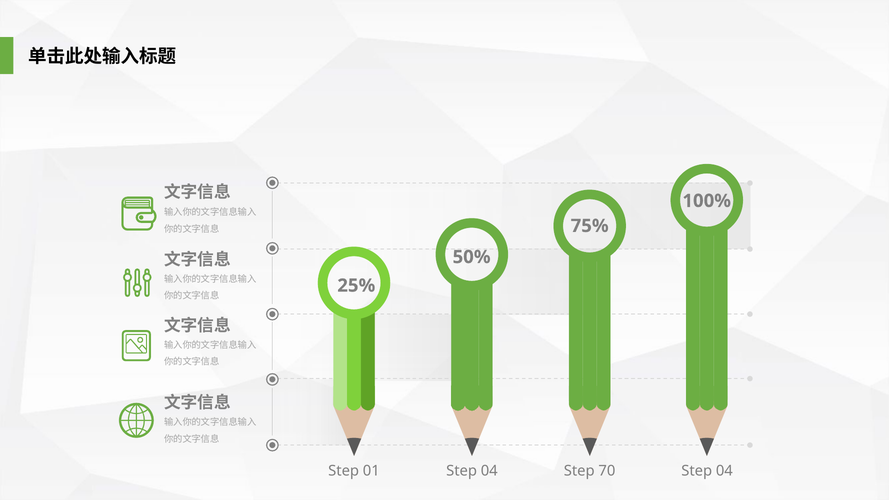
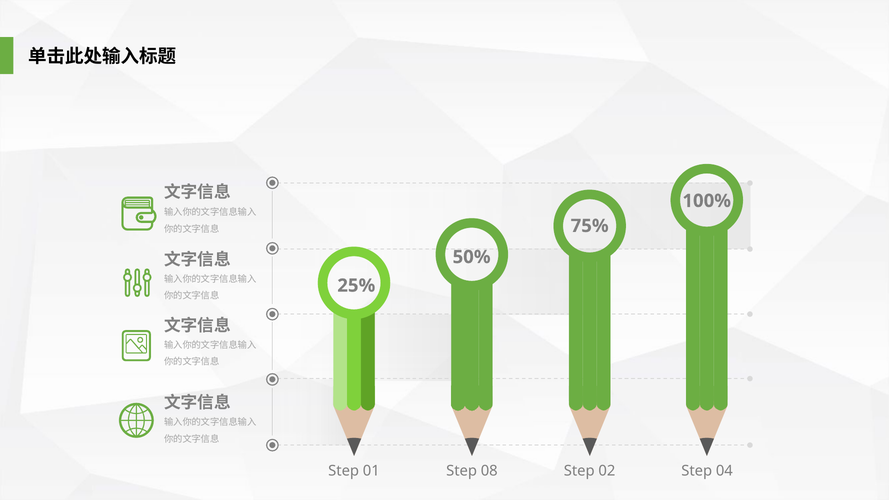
01 Step 04: 04 -> 08
70: 70 -> 02
